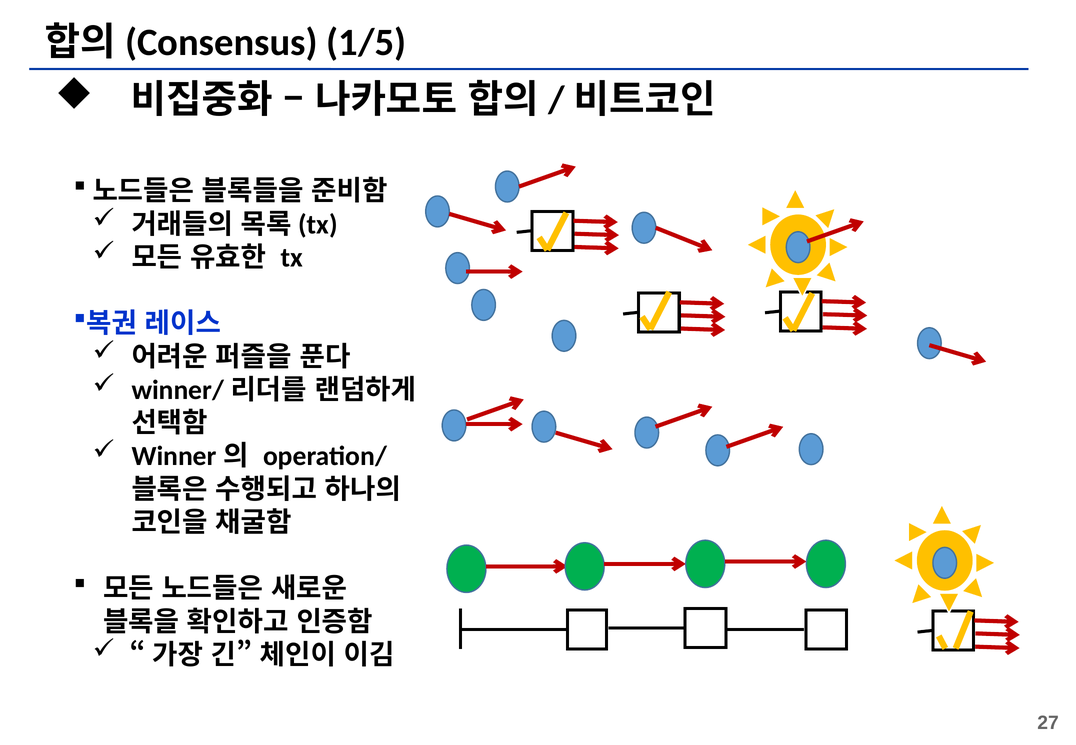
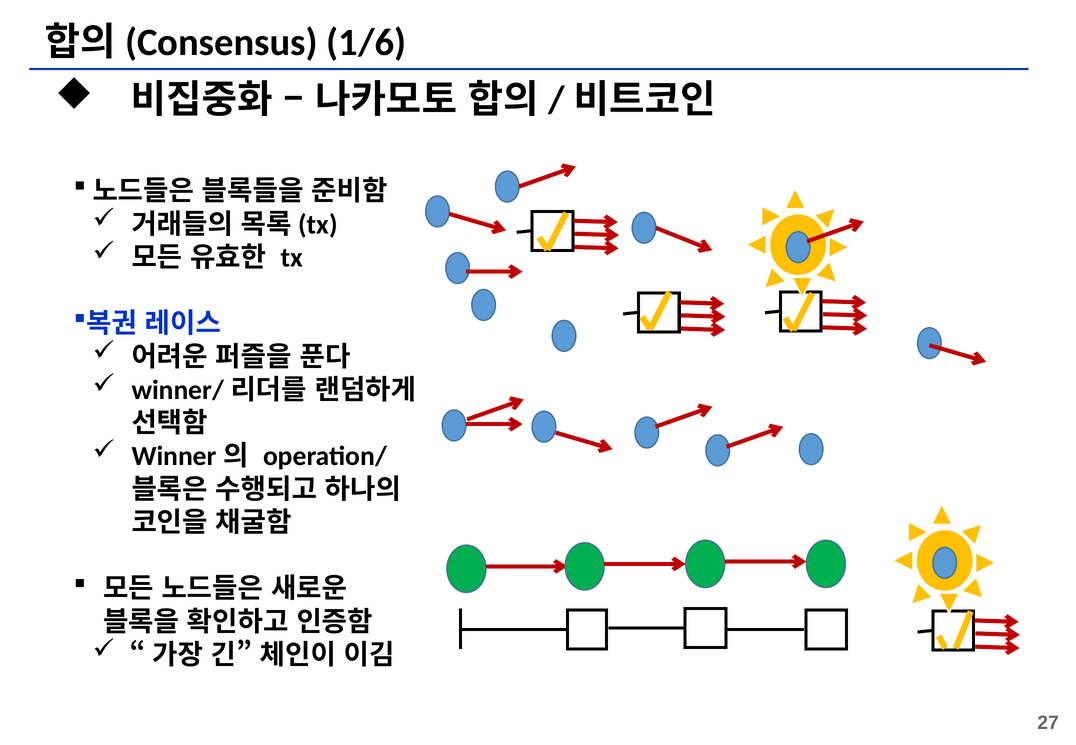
1/5: 1/5 -> 1/6
